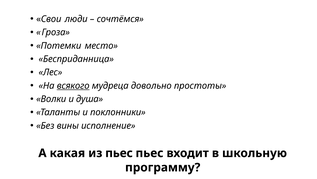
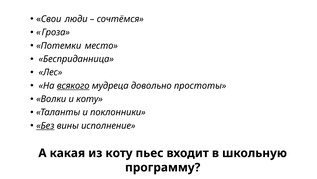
и душа: душа -> коту
Без underline: none -> present
из пьес: пьес -> коту
